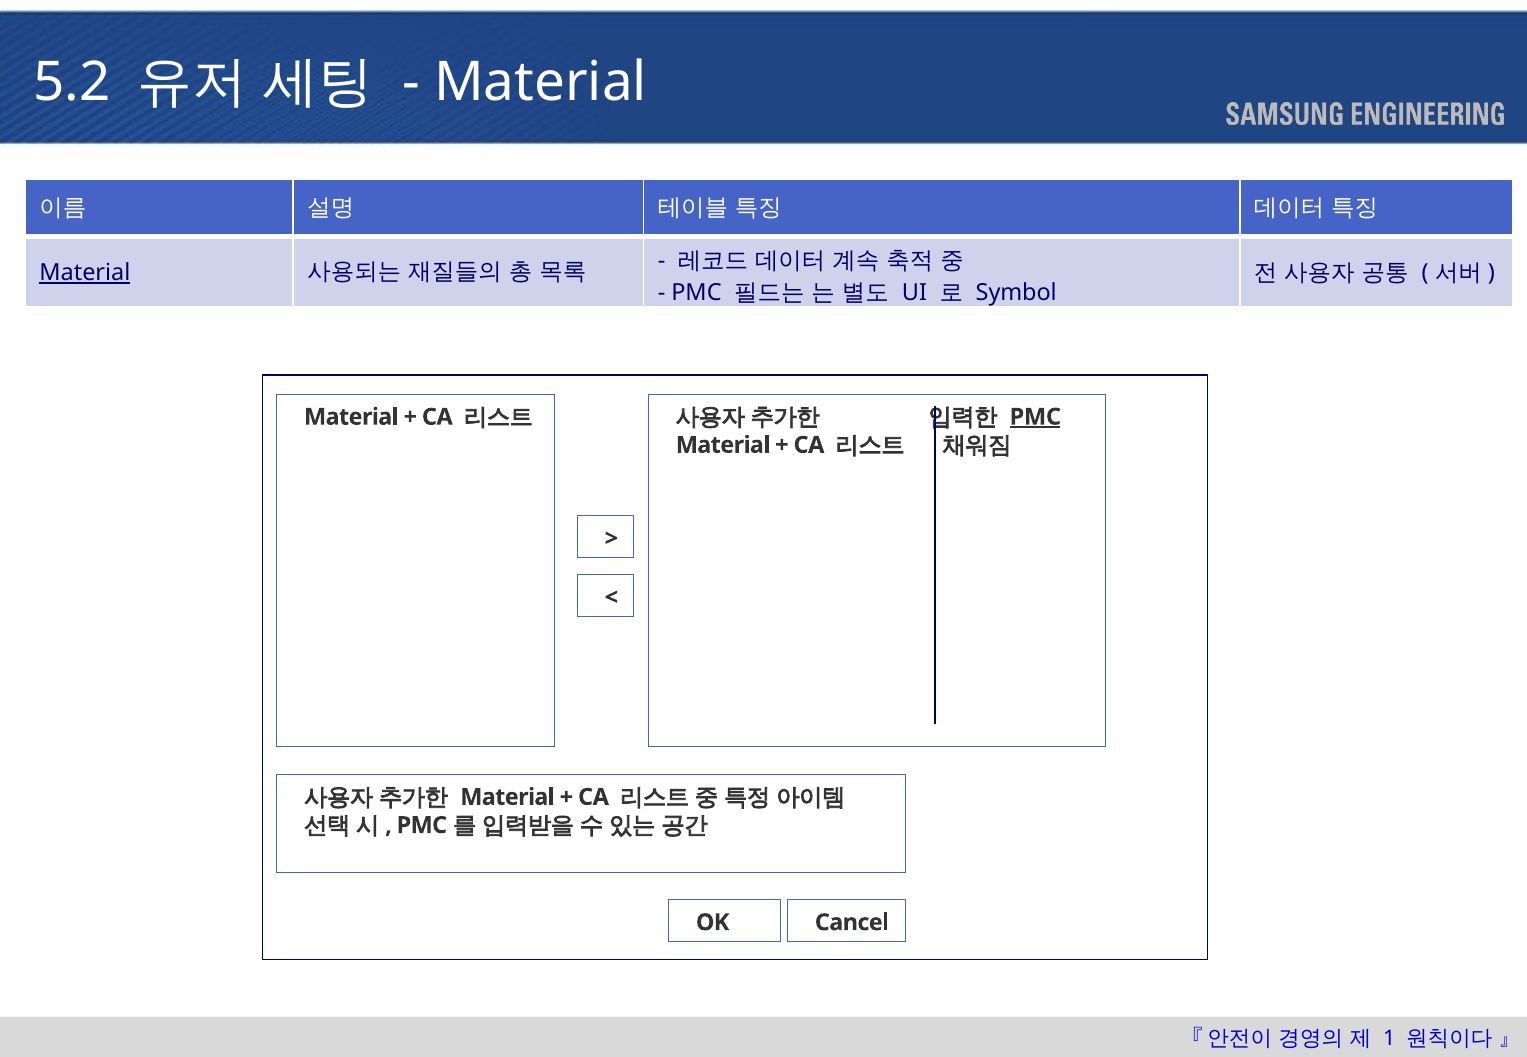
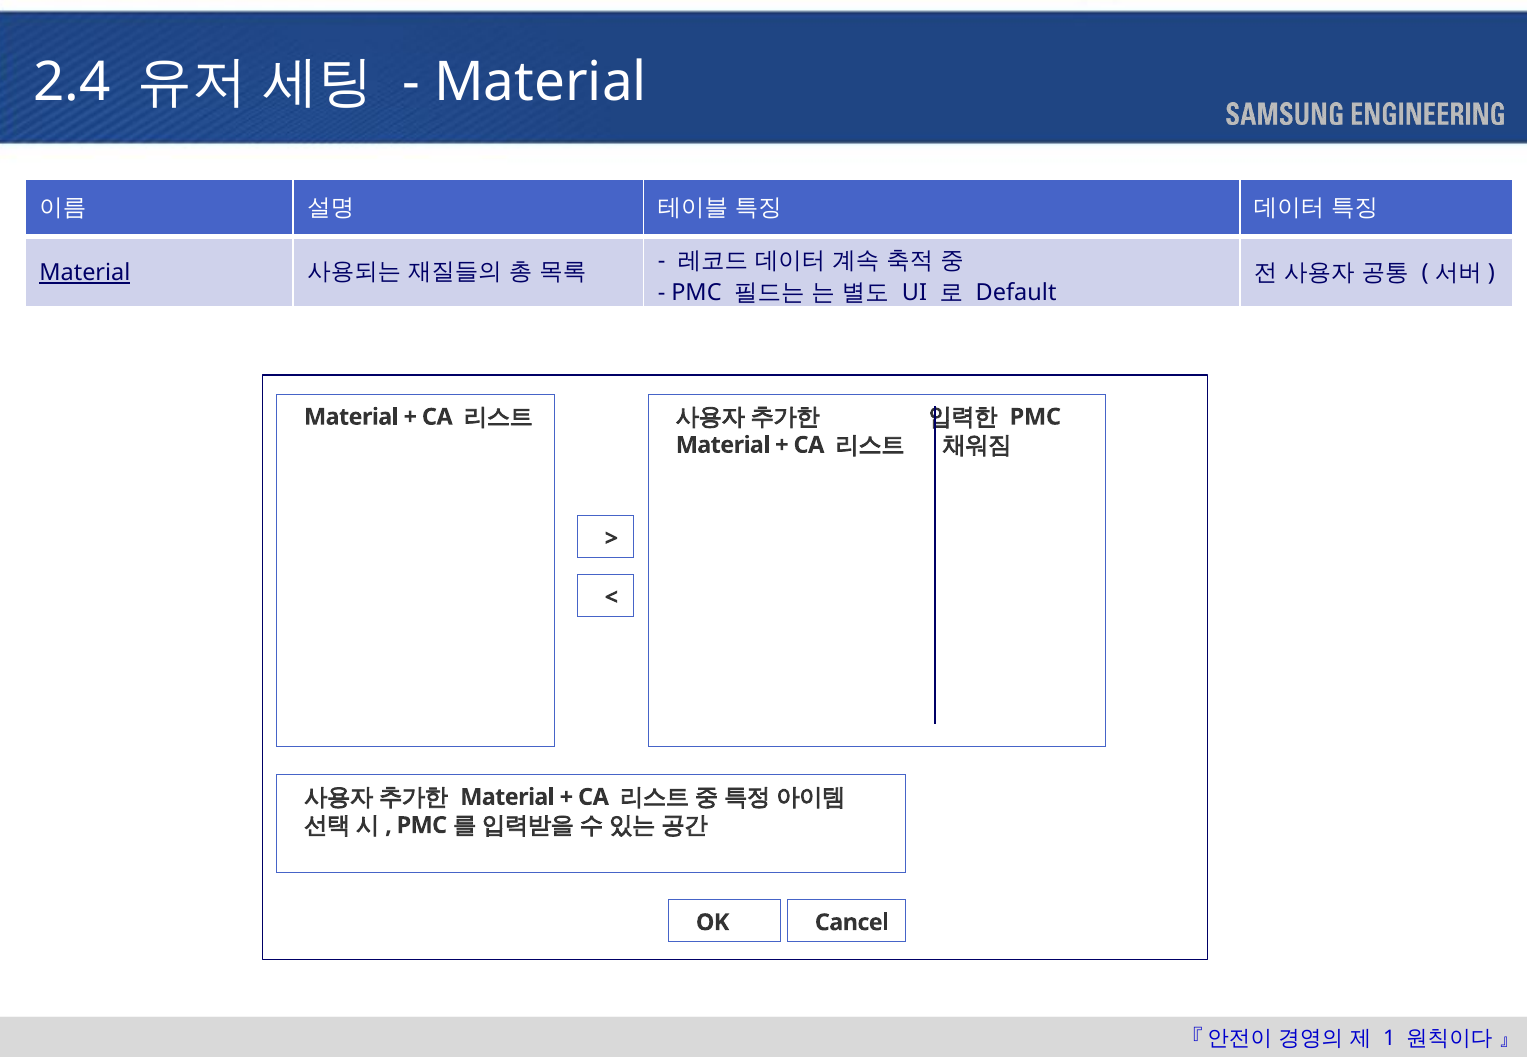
5.2: 5.2 -> 2.4
Symbol: Symbol -> Default
PMC at (1035, 417) underline: present -> none
